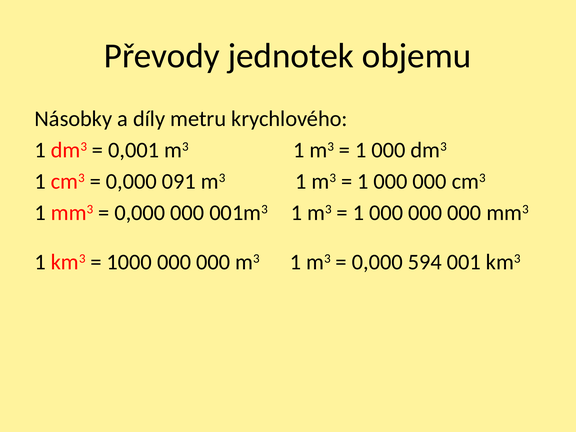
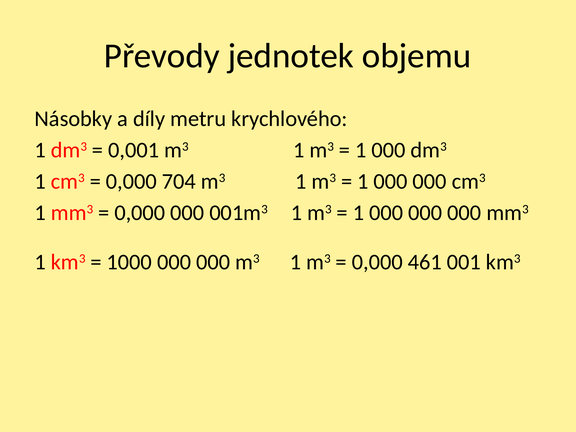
091: 091 -> 704
594: 594 -> 461
